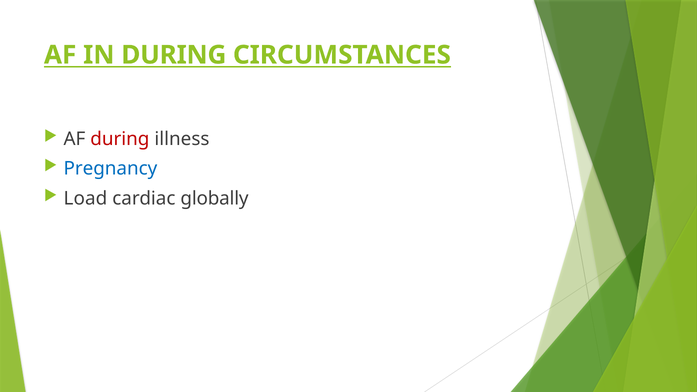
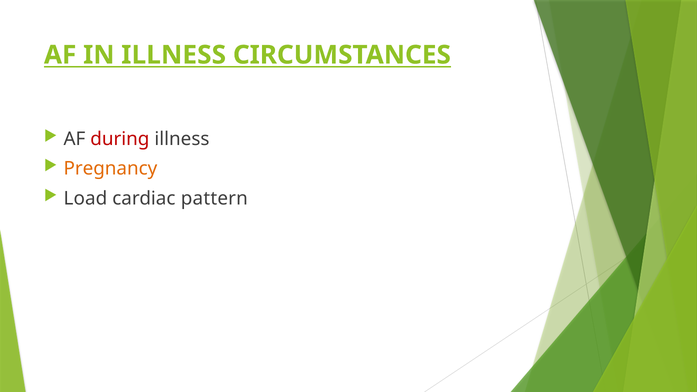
IN DURING: DURING -> ILLNESS
Pregnancy colour: blue -> orange
globally: globally -> pattern
